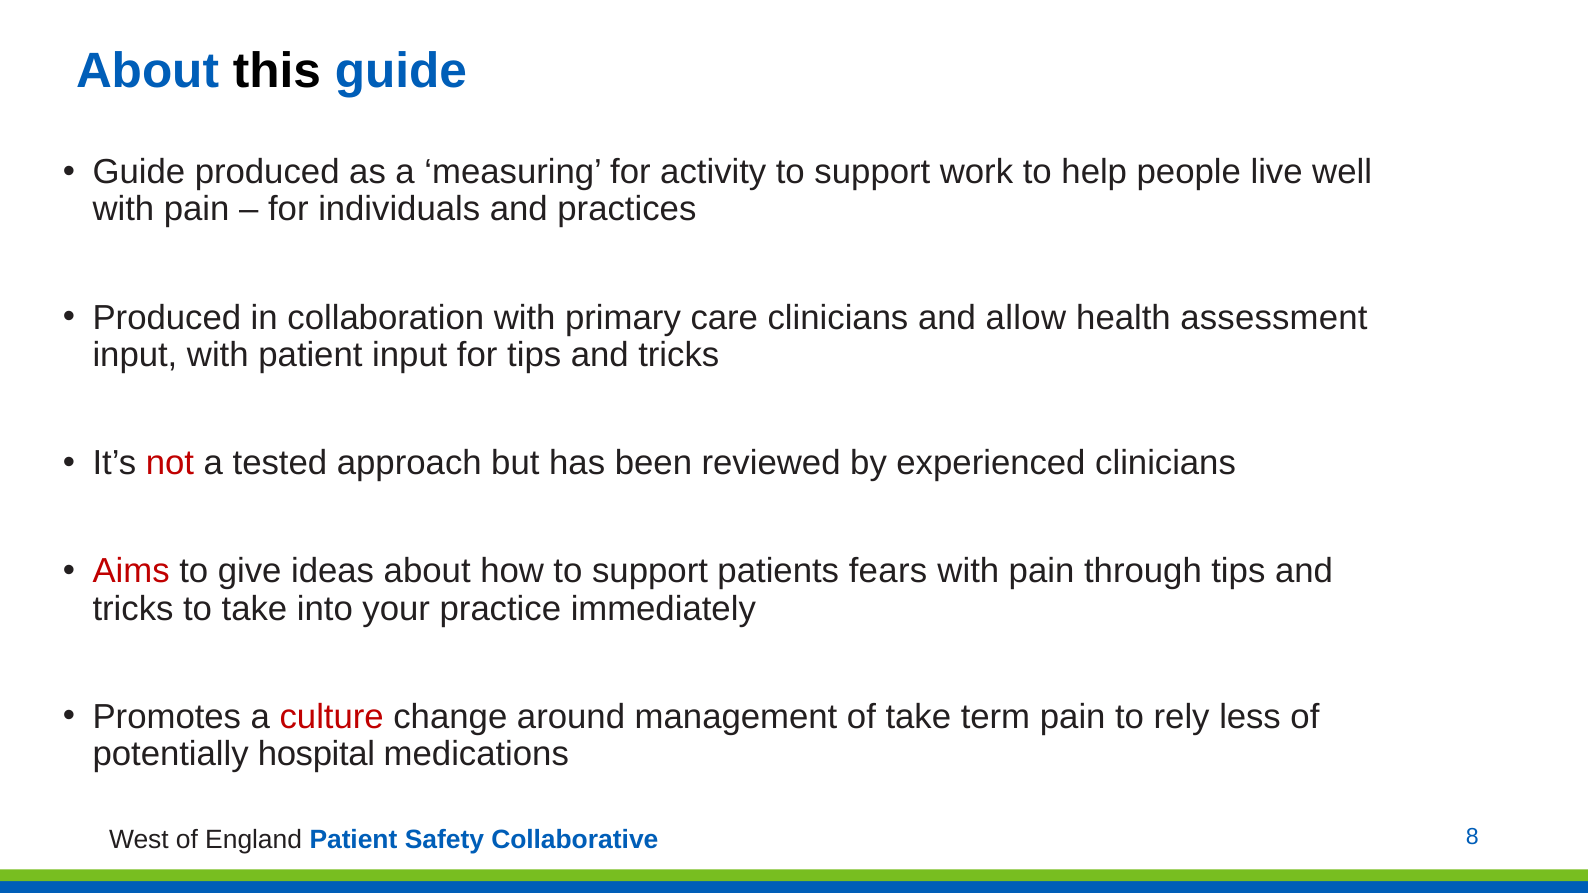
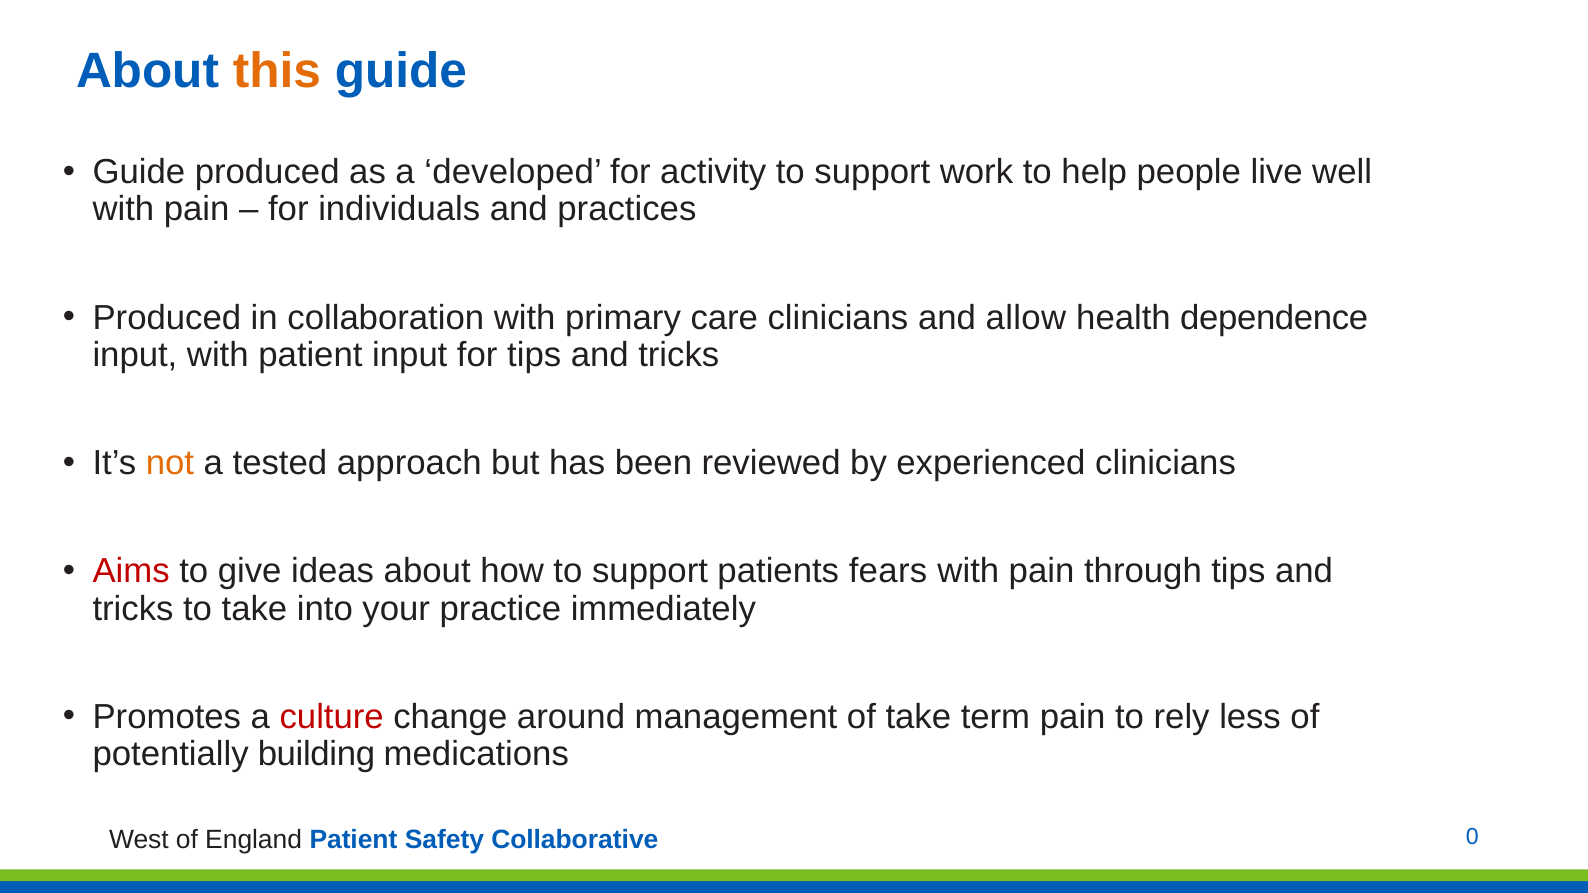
this colour: black -> orange
measuring: measuring -> developed
assessment: assessment -> dependence
not colour: red -> orange
hospital: hospital -> building
8: 8 -> 0
